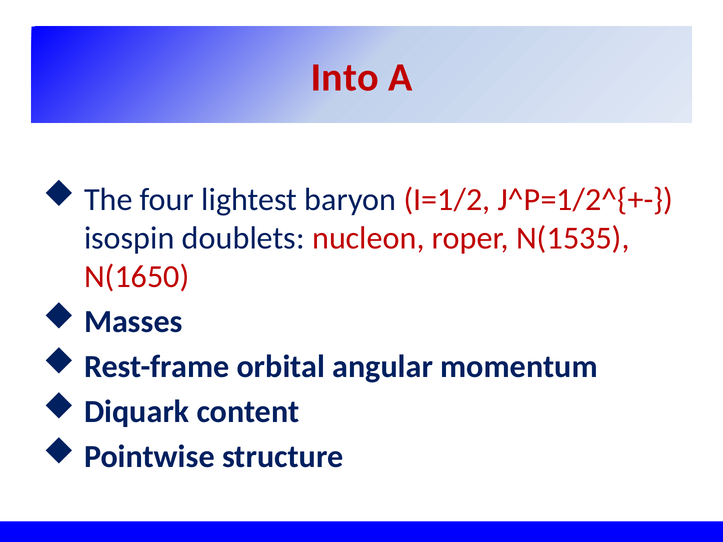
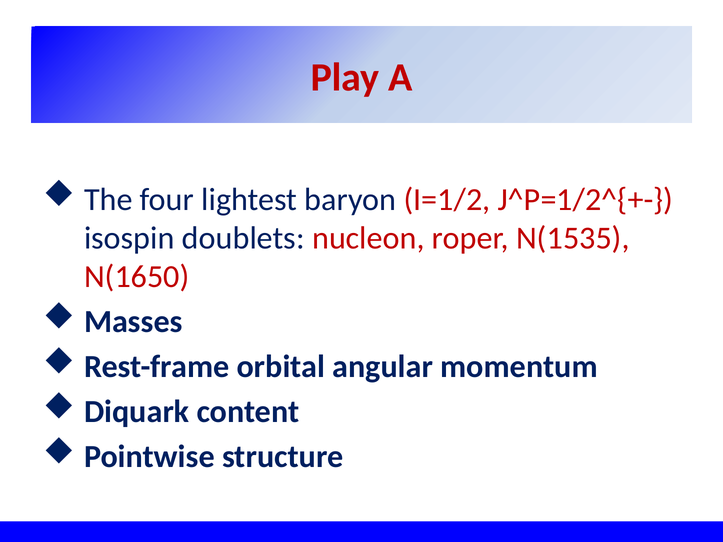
Into: Into -> Play
